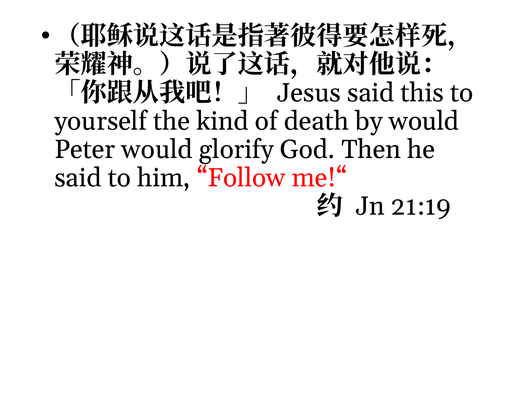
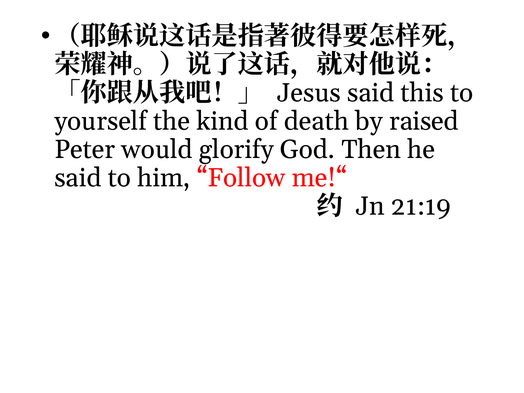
by would: would -> raised
